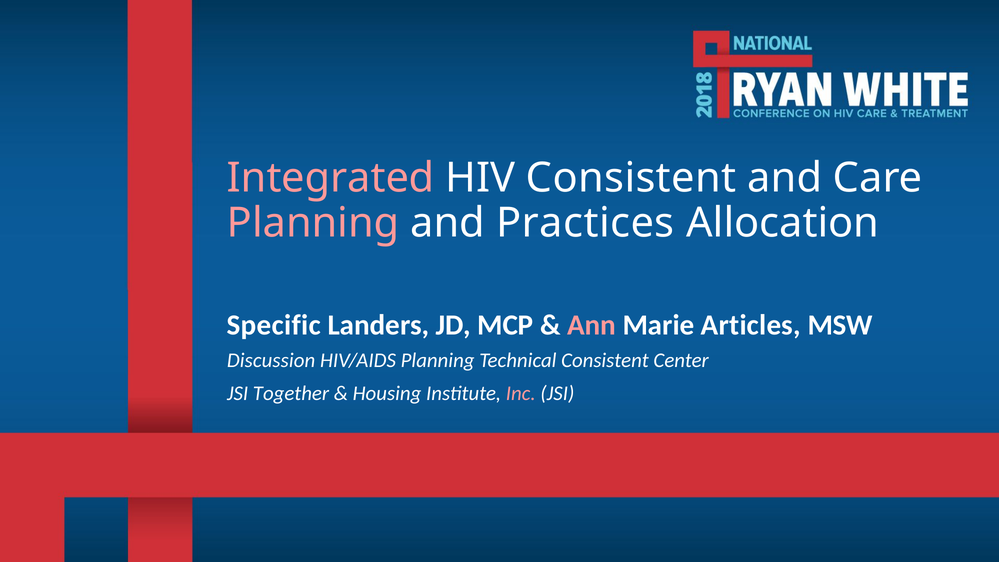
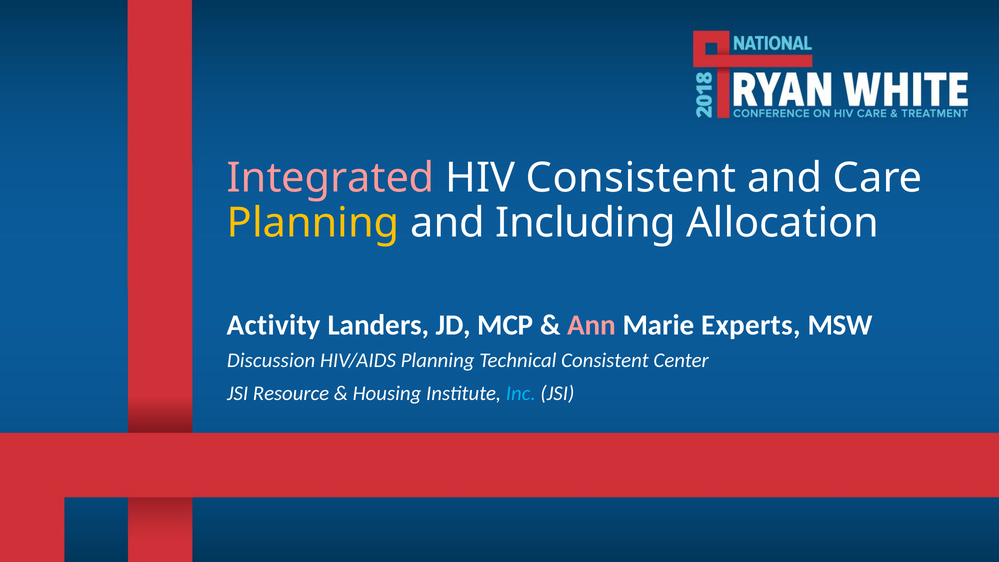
Planning at (313, 223) colour: pink -> yellow
Practices: Practices -> Including
Specific: Specific -> Activity
Articles: Articles -> Experts
Together: Together -> Resource
Inc colour: pink -> light blue
